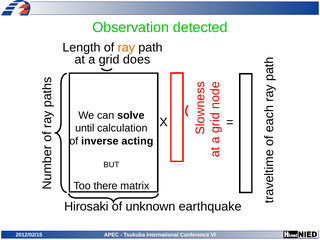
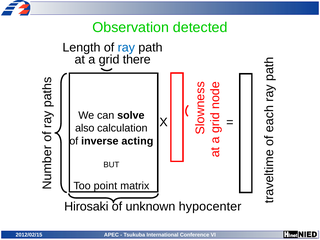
ray colour: orange -> blue
does: does -> there
until: until -> also
there: there -> point
earthquake: earthquake -> hypocenter
